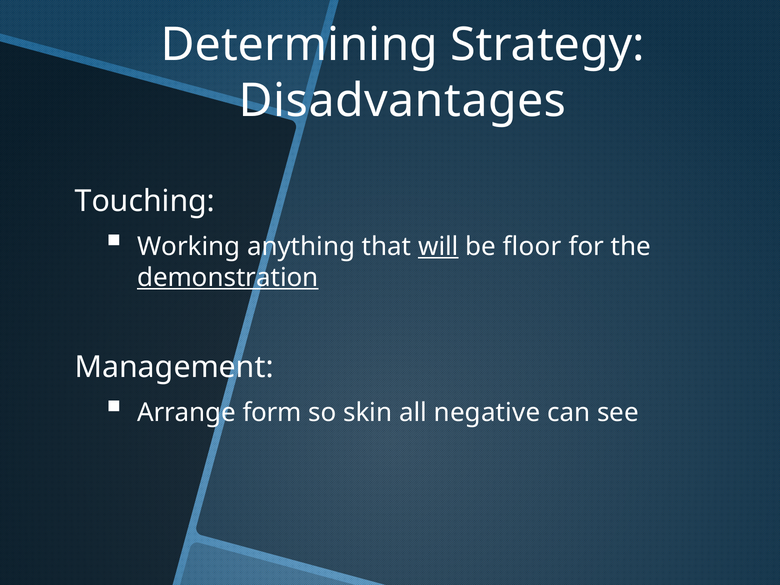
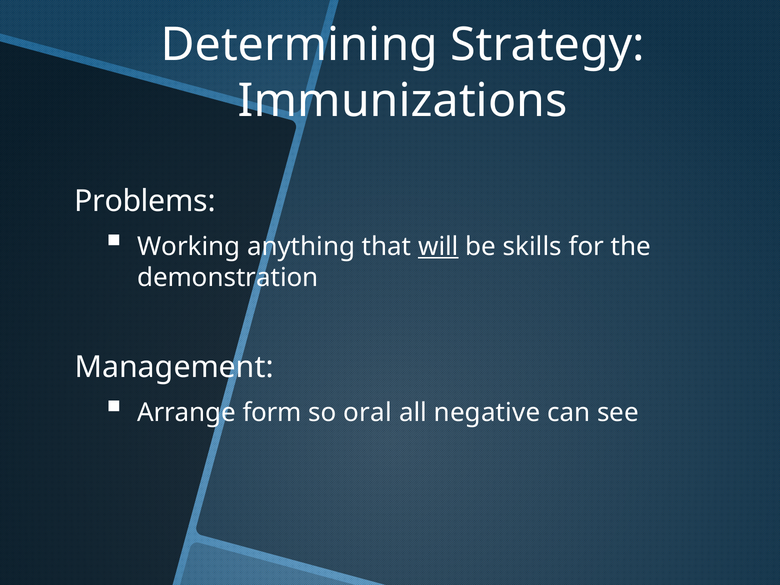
Disadvantages: Disadvantages -> Immunizations
Touching: Touching -> Problems
floor: floor -> skills
demonstration underline: present -> none
skin: skin -> oral
